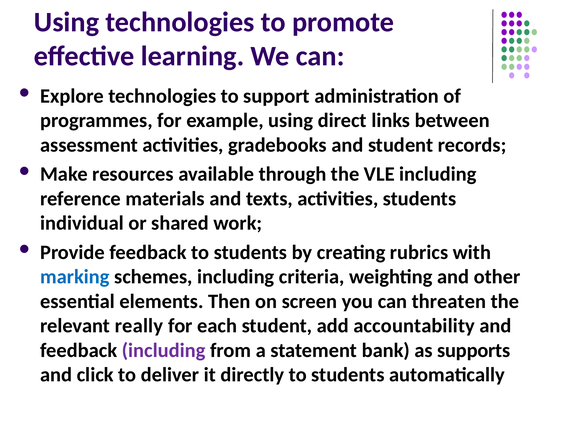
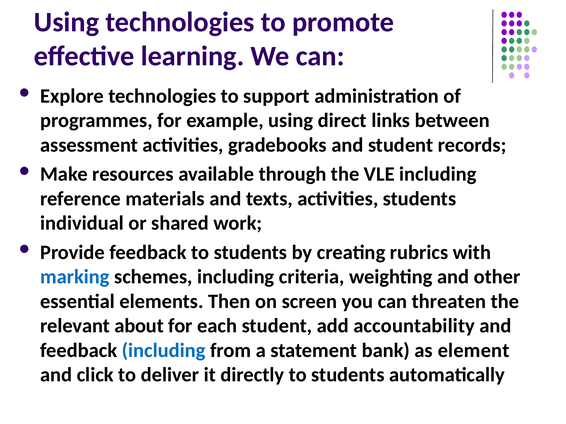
really: really -> about
including at (164, 351) colour: purple -> blue
supports: supports -> element
